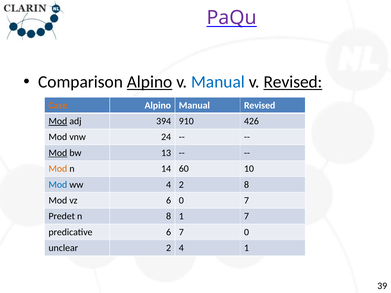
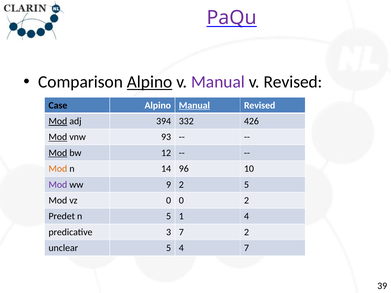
Manual at (218, 82) colour: blue -> purple
Revised at (293, 82) underline: present -> none
Case colour: orange -> black
Manual at (194, 105) underline: none -> present
910: 910 -> 332
Mod at (58, 137) underline: none -> present
24: 24 -> 93
13: 13 -> 12
60: 60 -> 96
Mod at (58, 185) colour: blue -> purple
ww 4: 4 -> 9
2 8: 8 -> 5
vz 6: 6 -> 0
0 7: 7 -> 2
n 8: 8 -> 5
1 7: 7 -> 4
predicative 6: 6 -> 3
7 0: 0 -> 2
unclear 2: 2 -> 5
4 1: 1 -> 7
